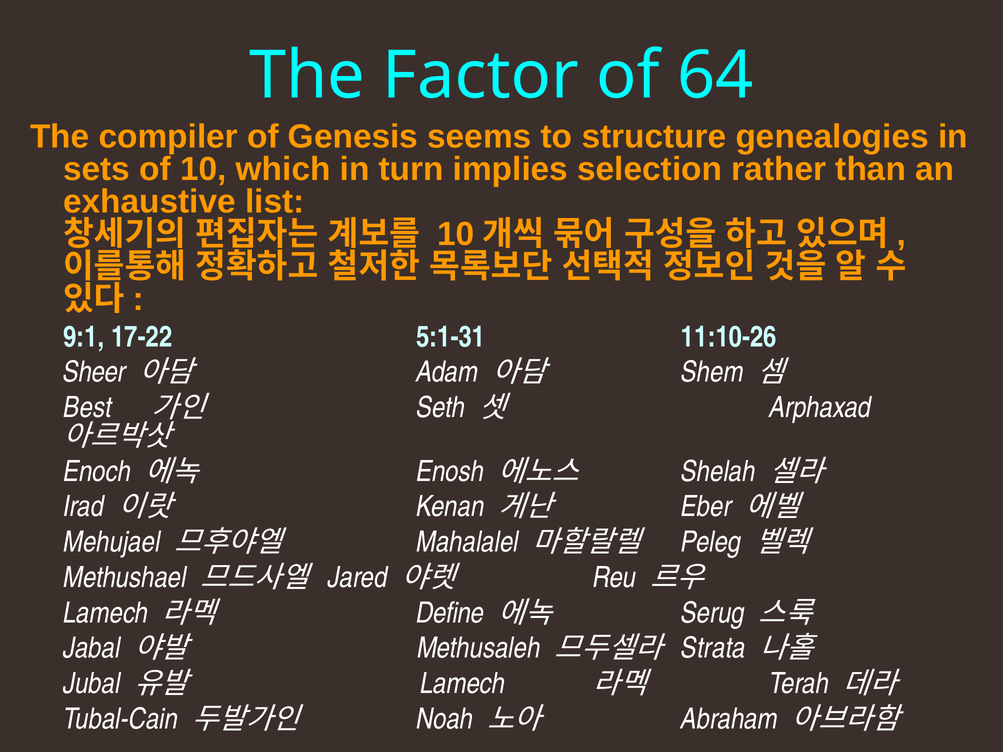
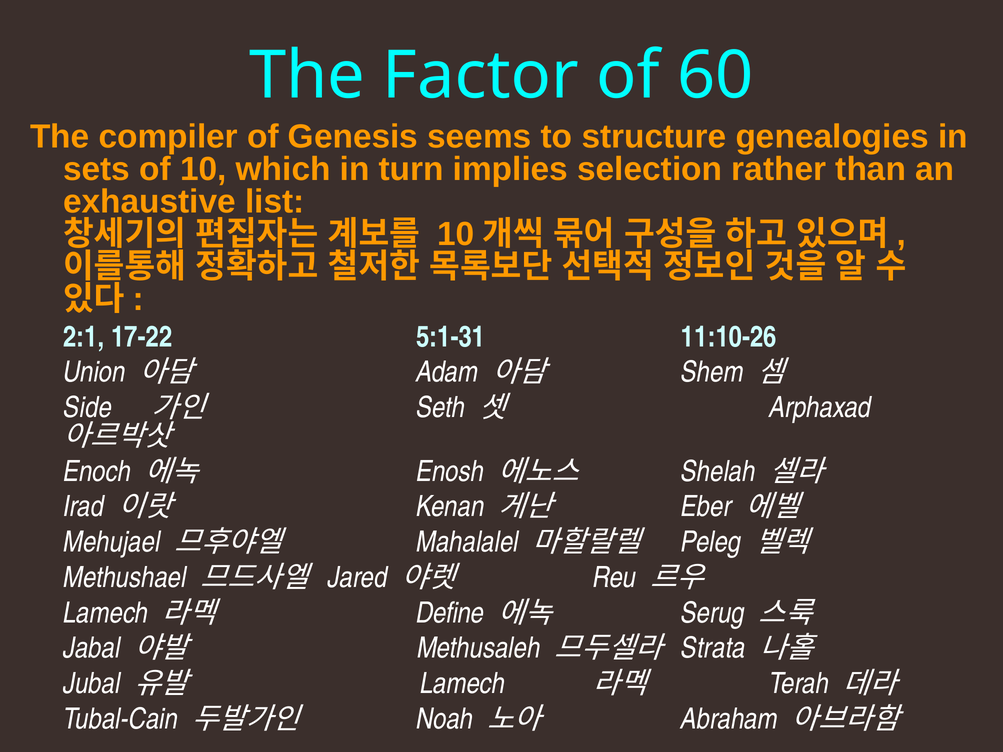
64: 64 -> 60
9:1: 9:1 -> 2:1
Sheer: Sheer -> Union
Best: Best -> Side
